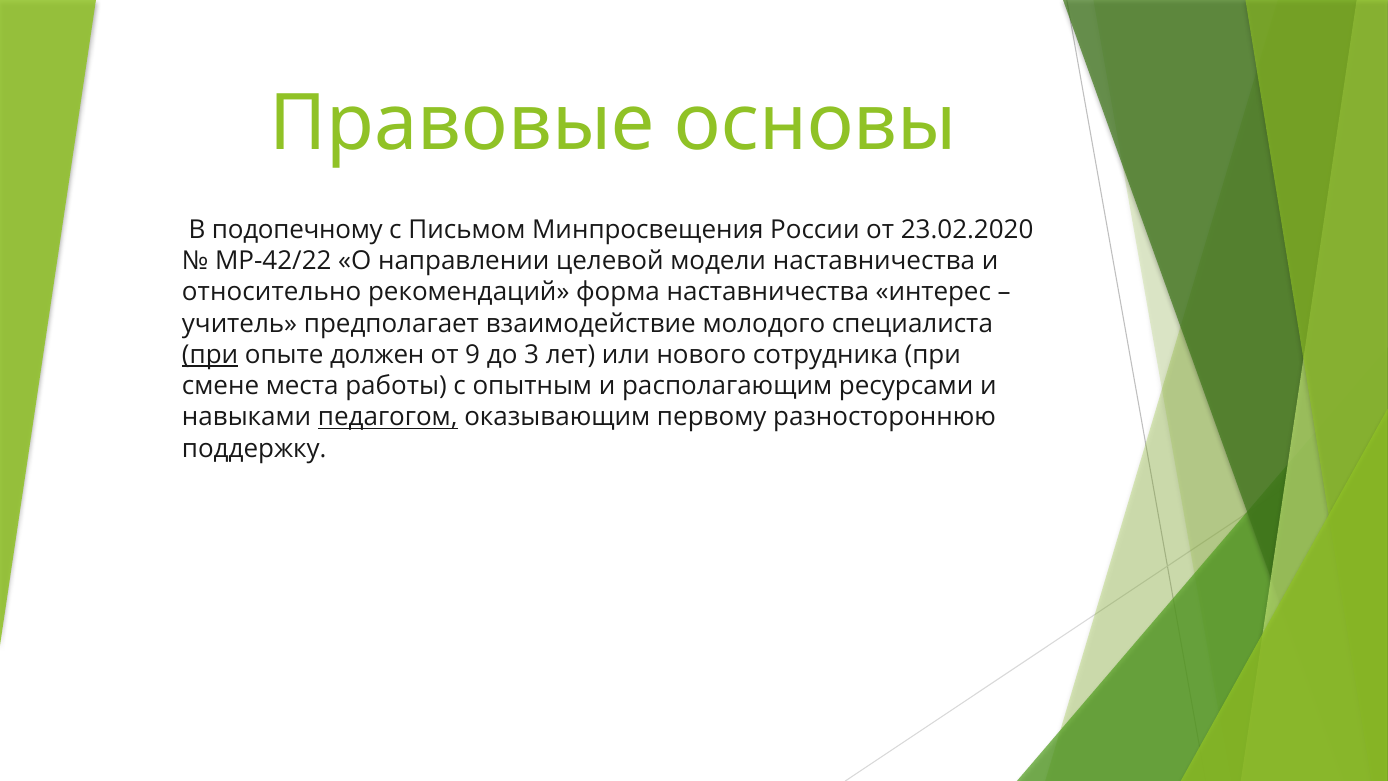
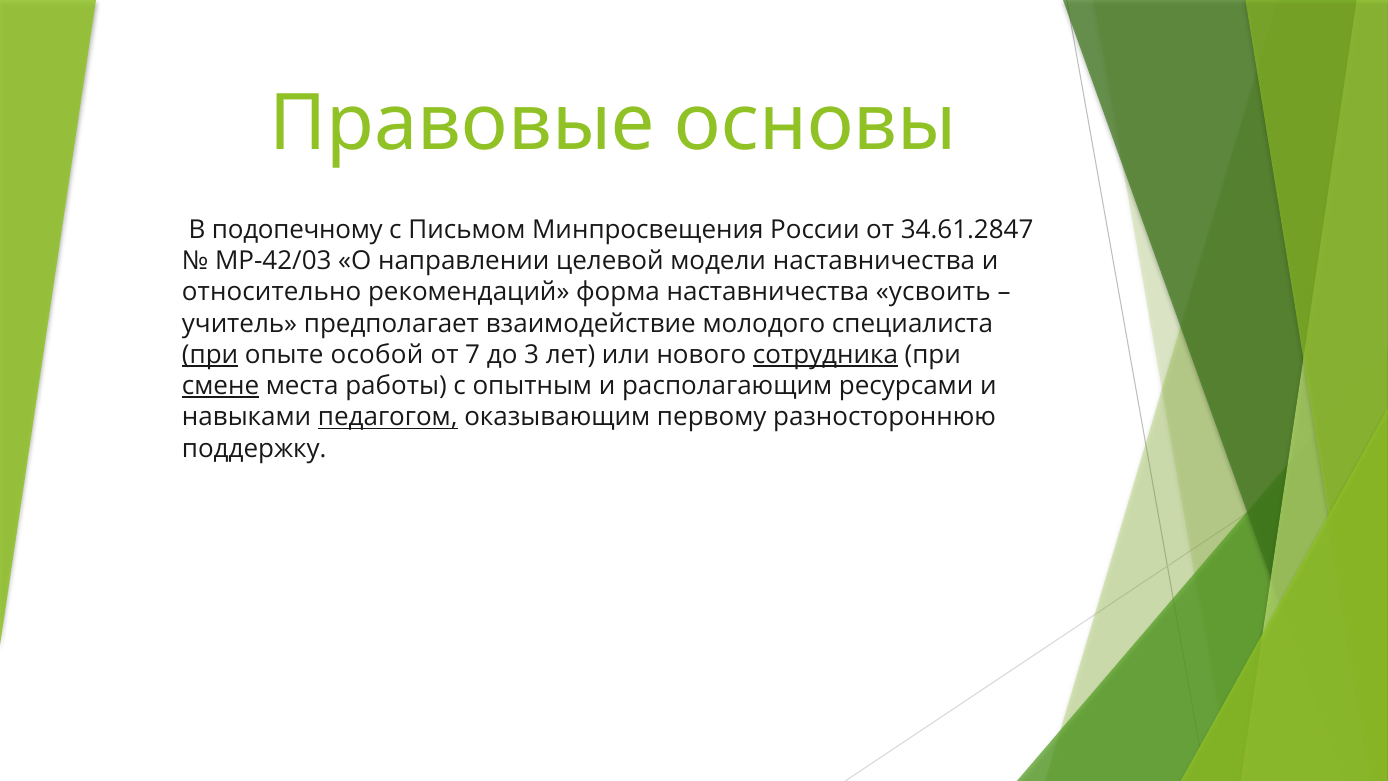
23.02.2020: 23.02.2020 -> 34.61.2847
МР-42/22: МР-42/22 -> МР-42/03
интерес: интерес -> усвоить
должен: должен -> особой
9: 9 -> 7
сотрудника underline: none -> present
смене underline: none -> present
